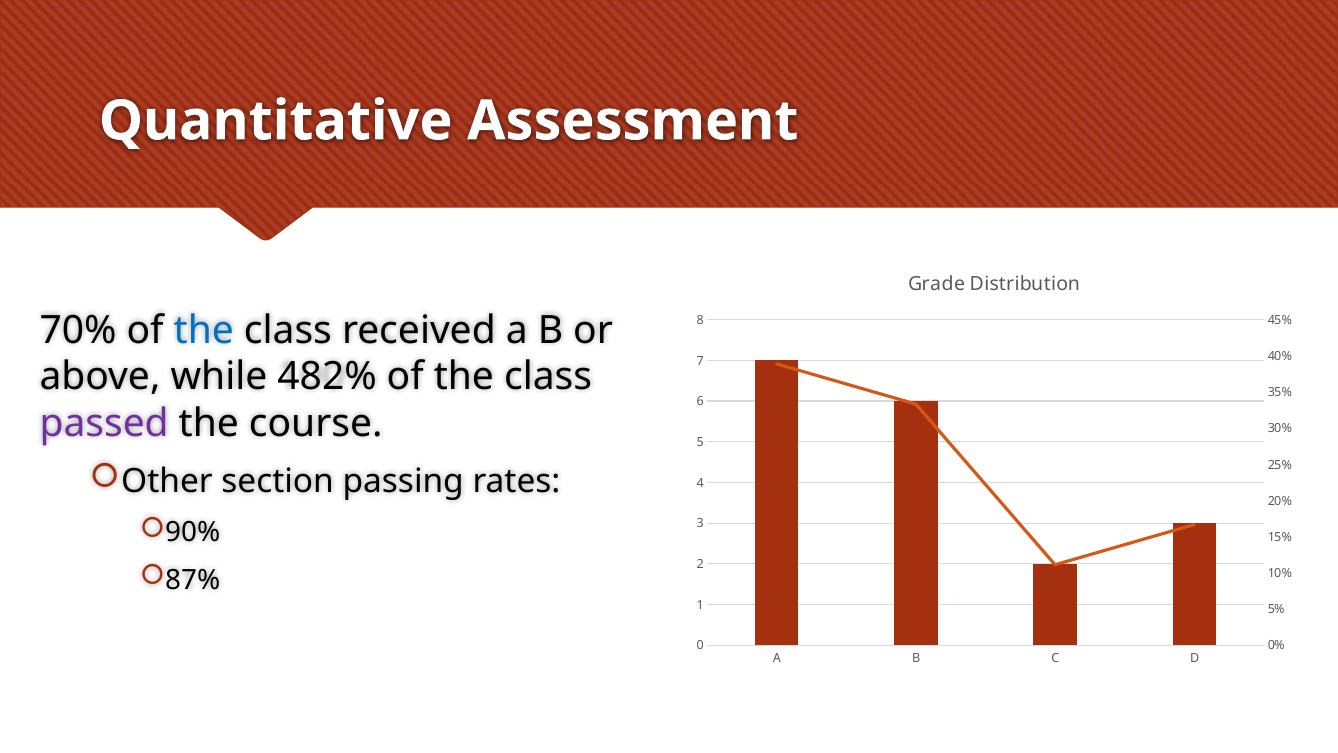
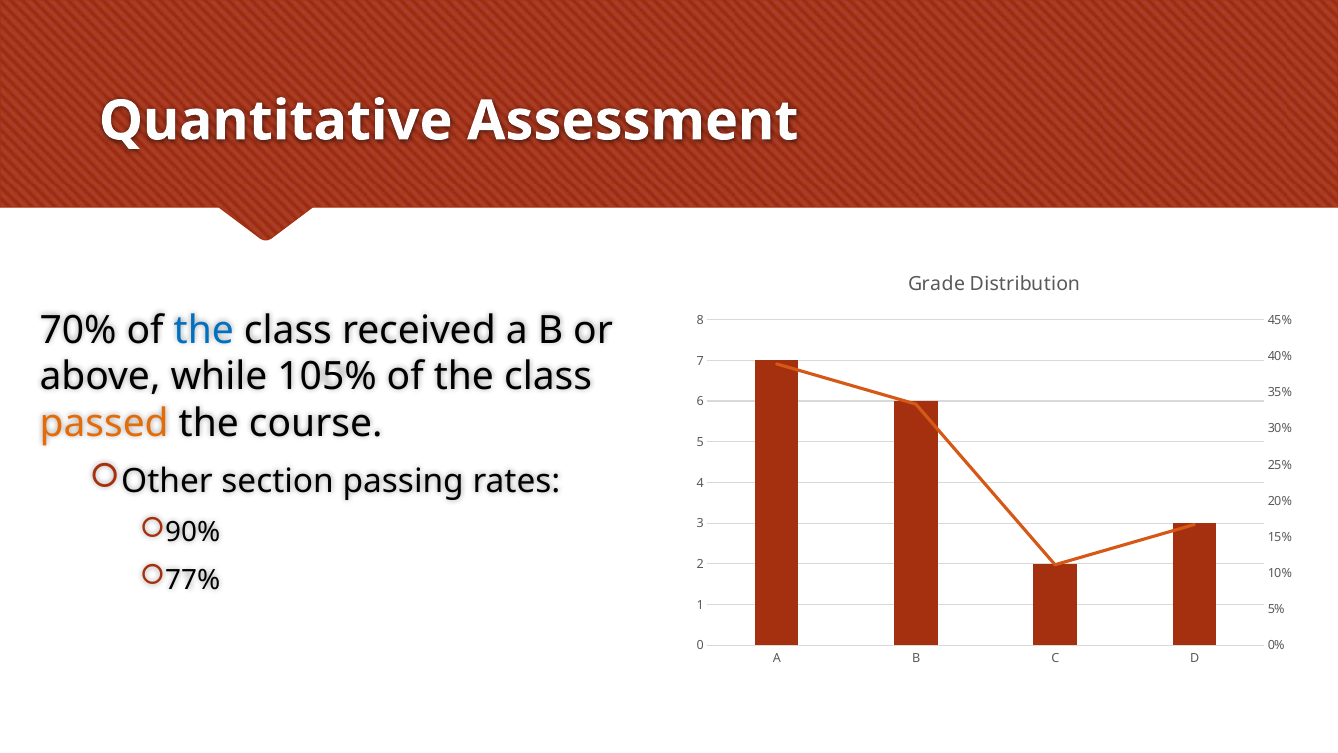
482%: 482% -> 105%
passed colour: purple -> orange
87%: 87% -> 77%
